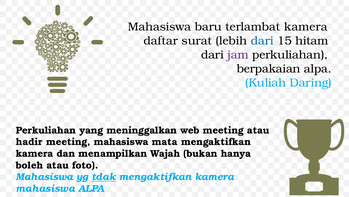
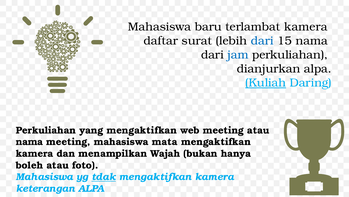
15 hitam: hitam -> nama
jam colour: purple -> blue
berpakaian: berpakaian -> dianjurkan
Kuliah underline: none -> present
yang meninggalkan: meninggalkan -> mengaktifkan
hadir at (29, 141): hadir -> nama
mahasiswa at (45, 188): mahasiswa -> keterangan
